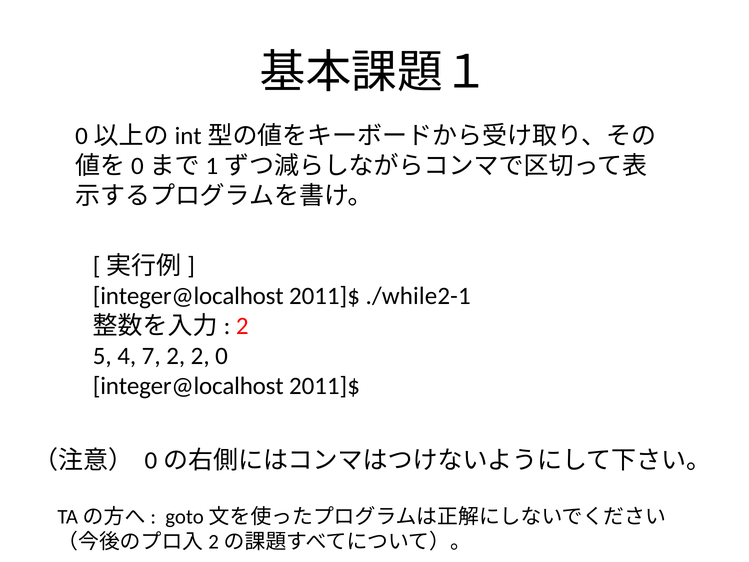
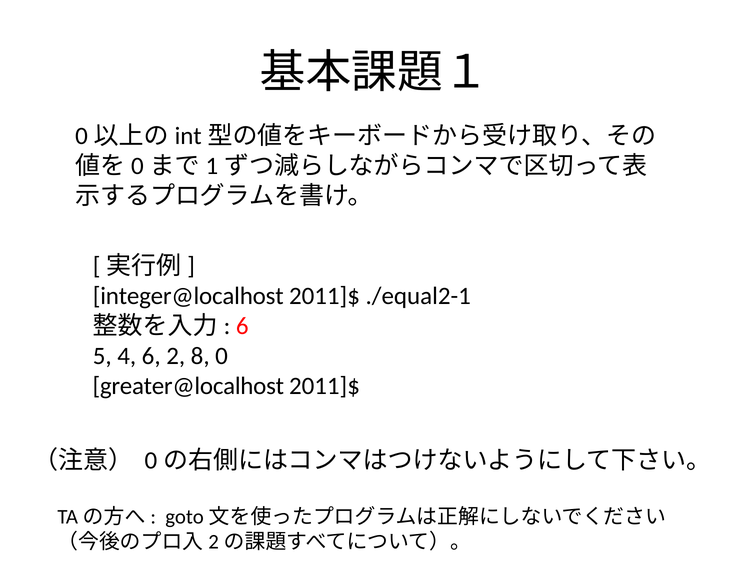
./while2-1: ./while2-1 -> ./equal2-1
2 at (242, 326): 2 -> 6
4 7: 7 -> 6
2 2: 2 -> 8
integer@localhost at (188, 386): integer@localhost -> greater@localhost
